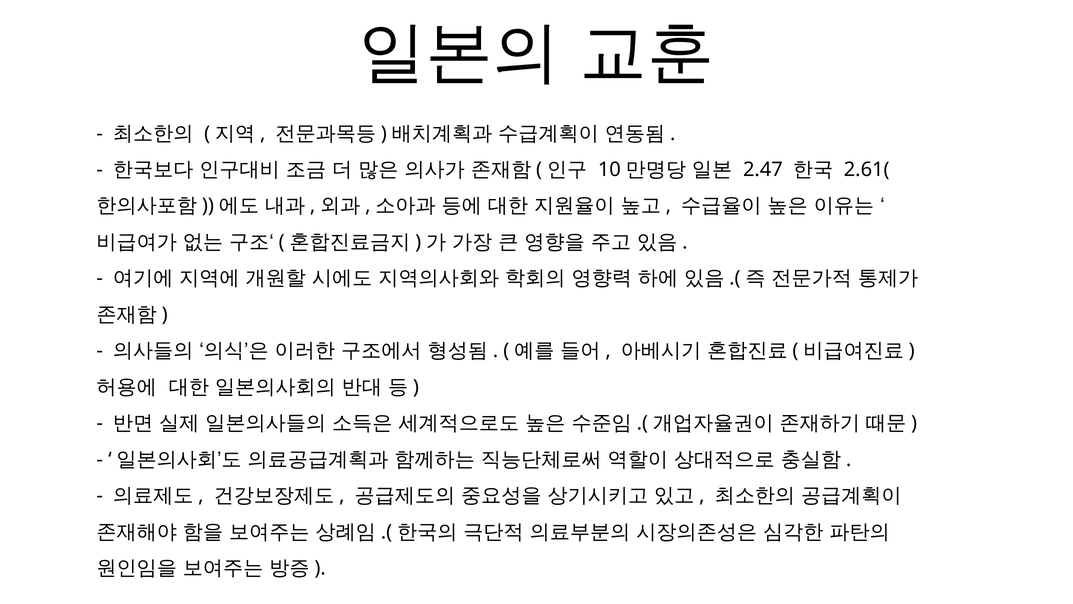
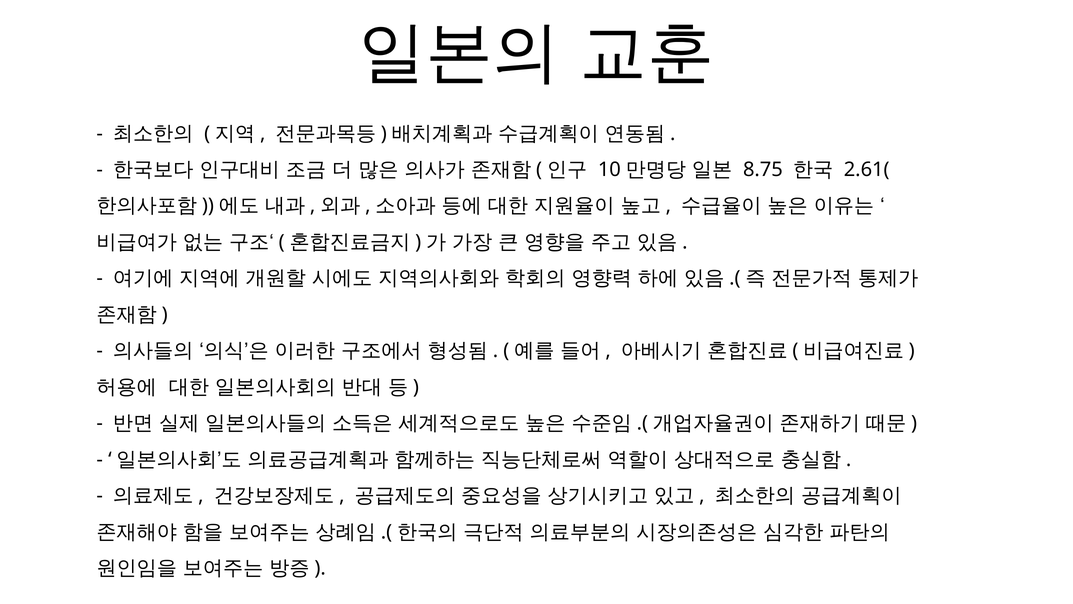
2.47: 2.47 -> 8.75
